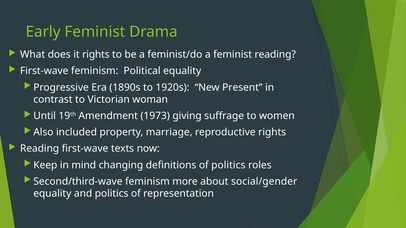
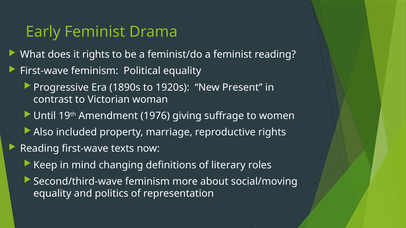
1973: 1973 -> 1976
of politics: politics -> literary
social/gender: social/gender -> social/moving
